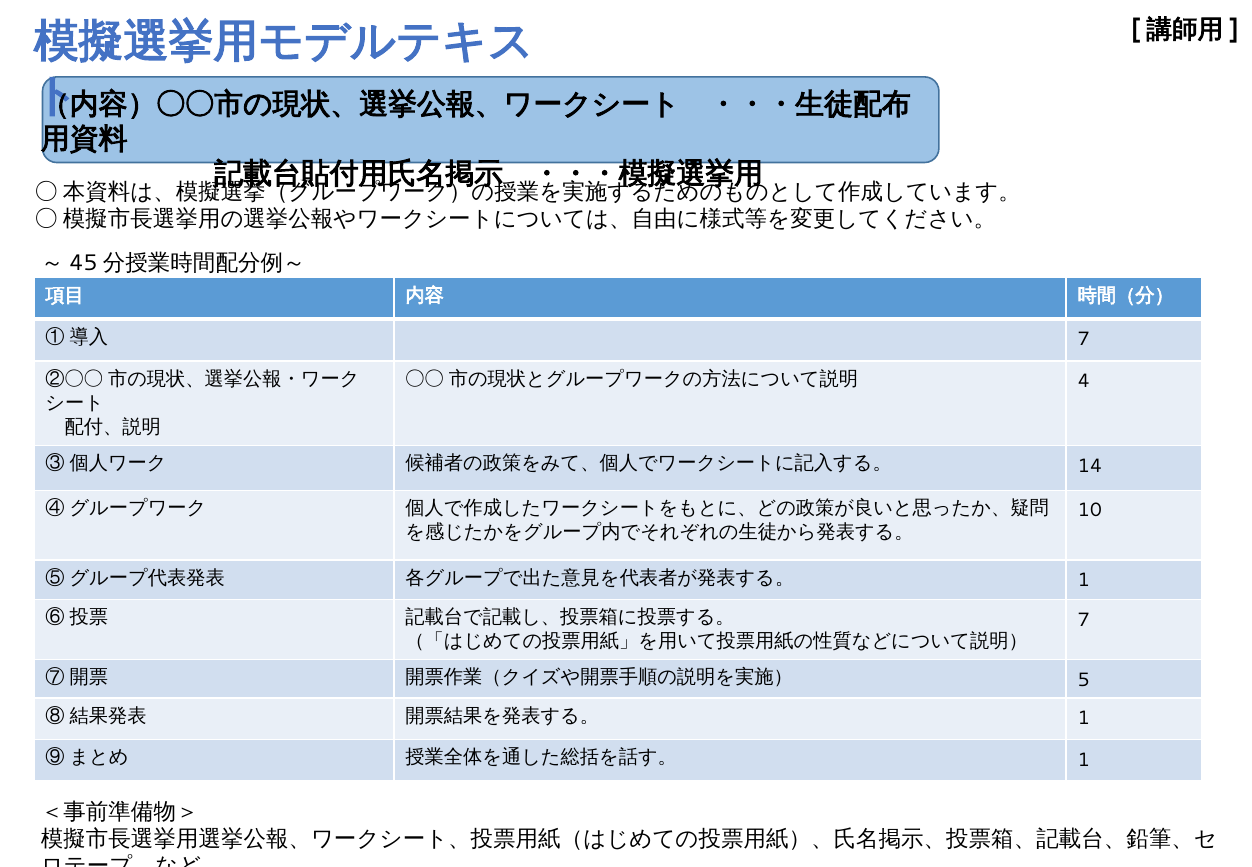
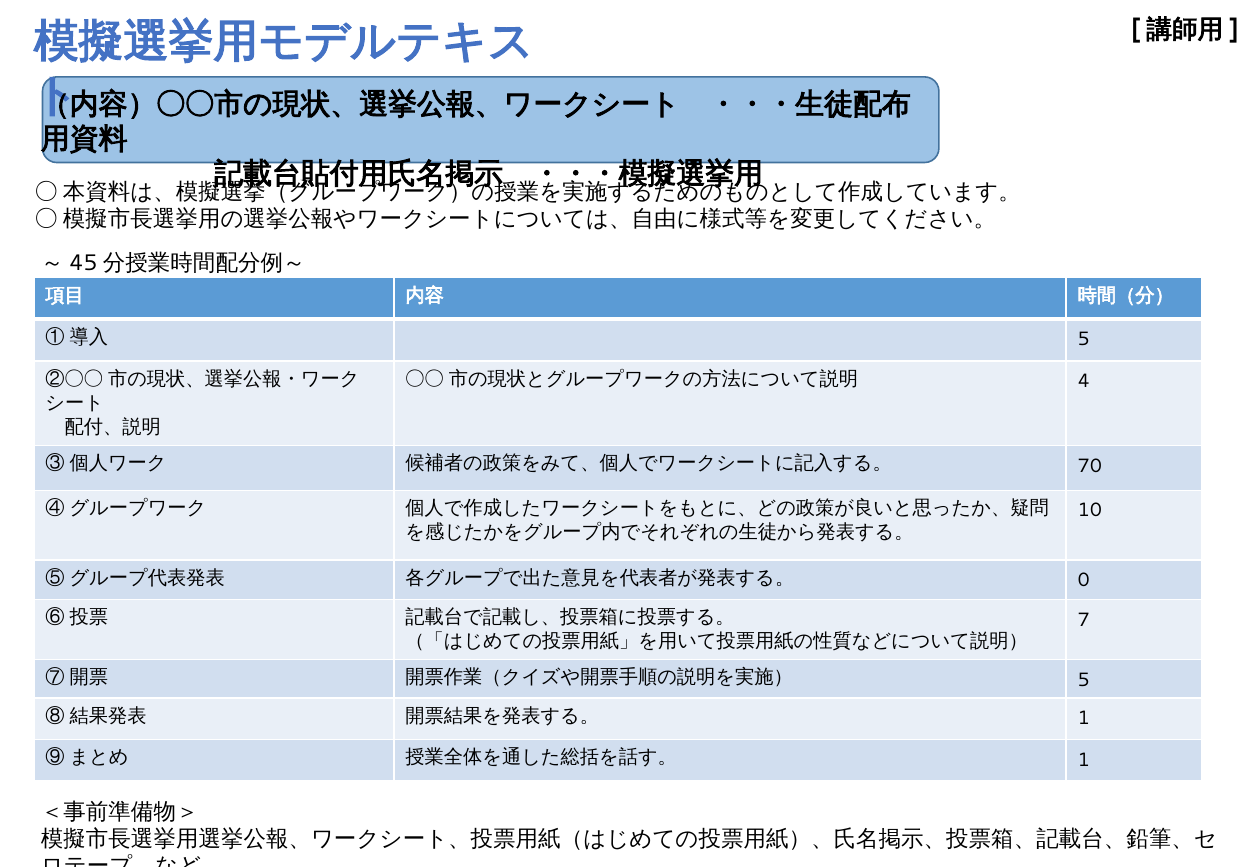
7 at (1084, 339): 7 -> 5
14: 14 -> 70
1 at (1084, 580): 1 -> 0
